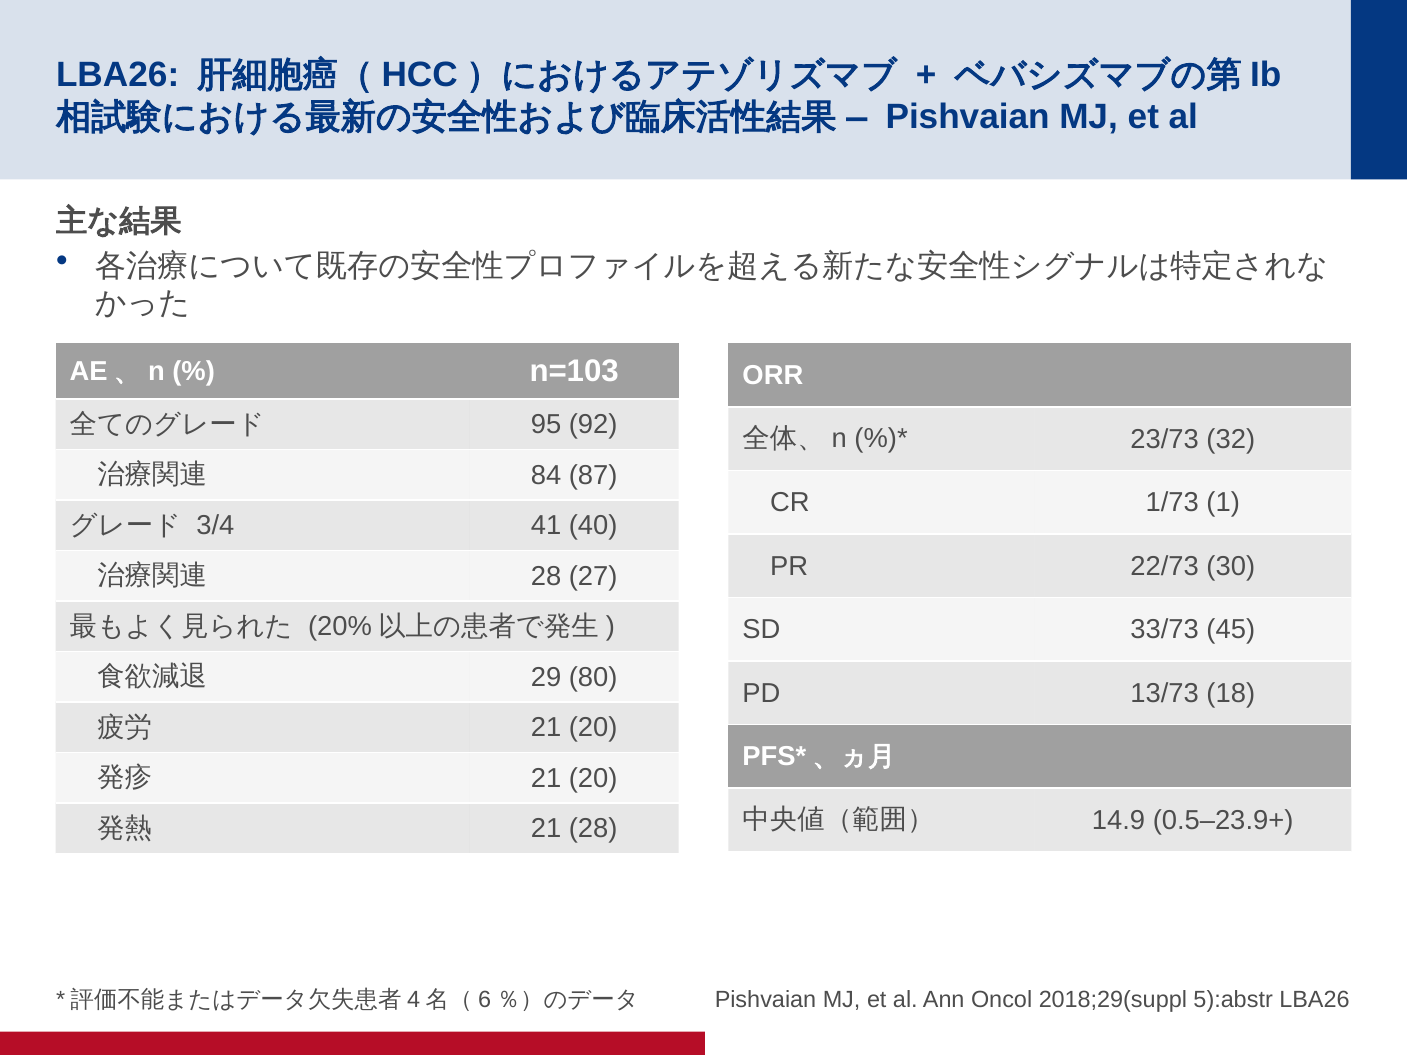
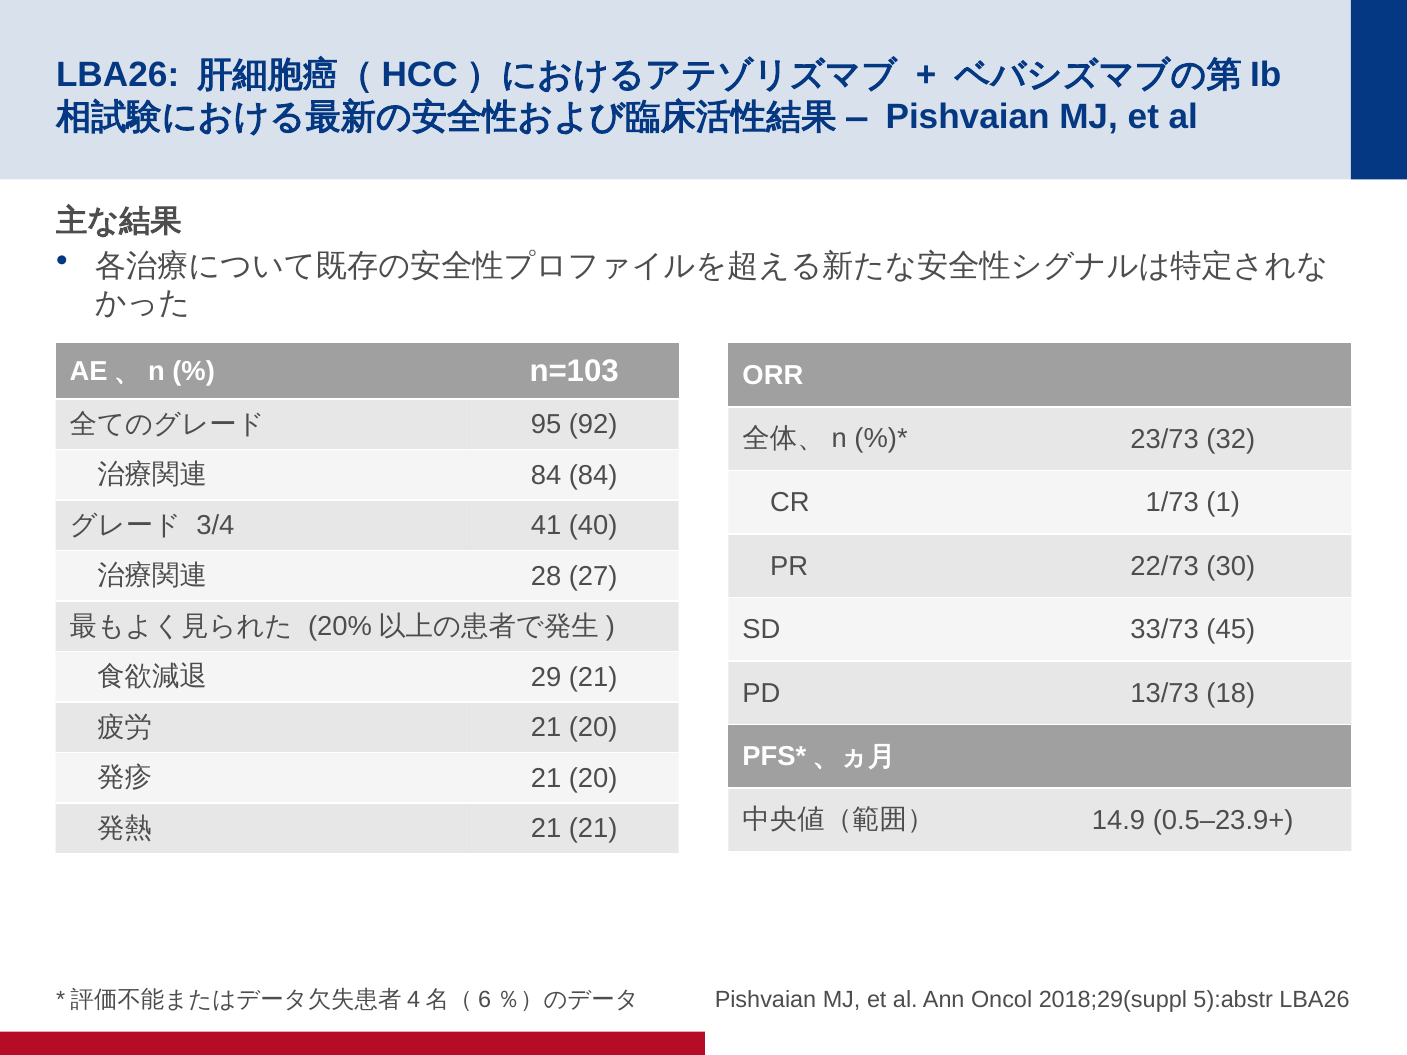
84 87: 87 -> 84
29 80: 80 -> 21
21 28: 28 -> 21
